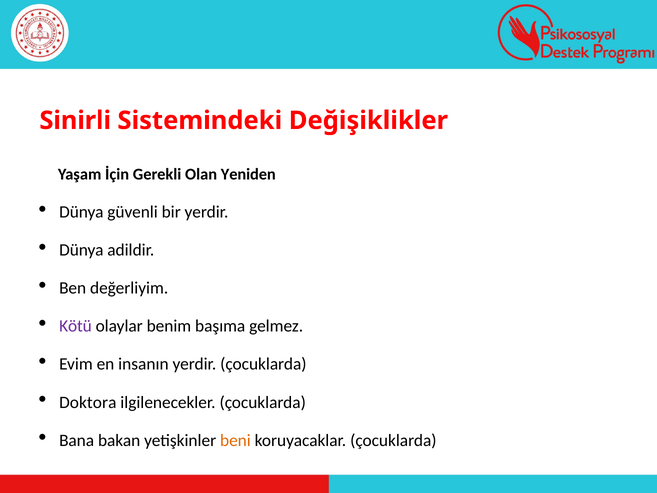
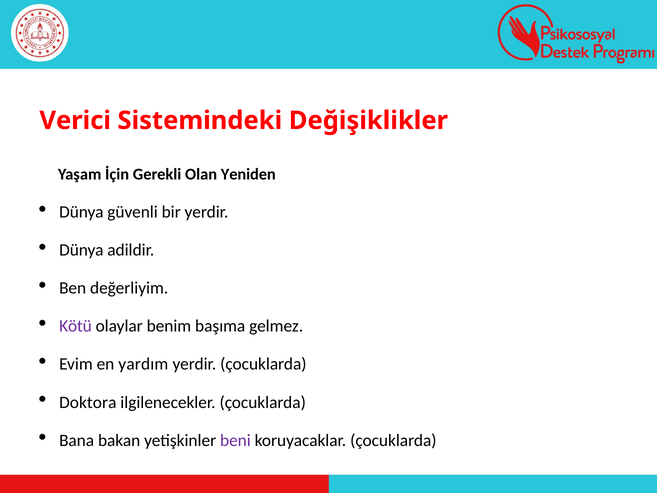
Sinirli: Sinirli -> Verici
insanın: insanın -> yardım
beni colour: orange -> purple
